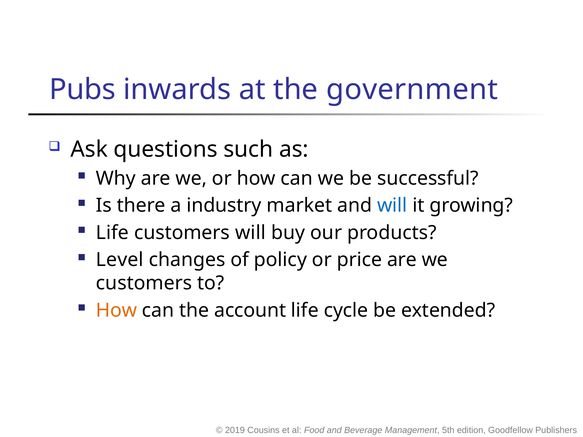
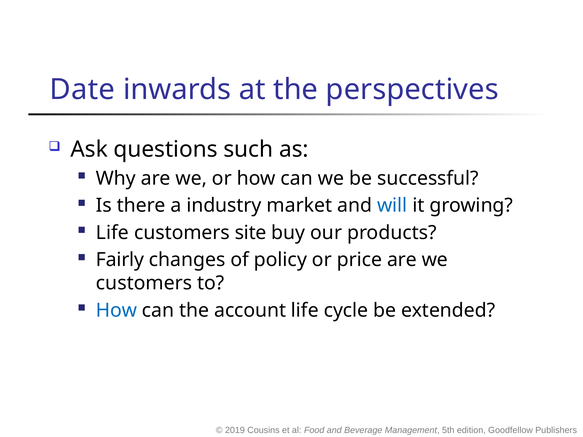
Pubs: Pubs -> Date
government: government -> perspectives
customers will: will -> site
Level: Level -> Fairly
How at (117, 311) colour: orange -> blue
